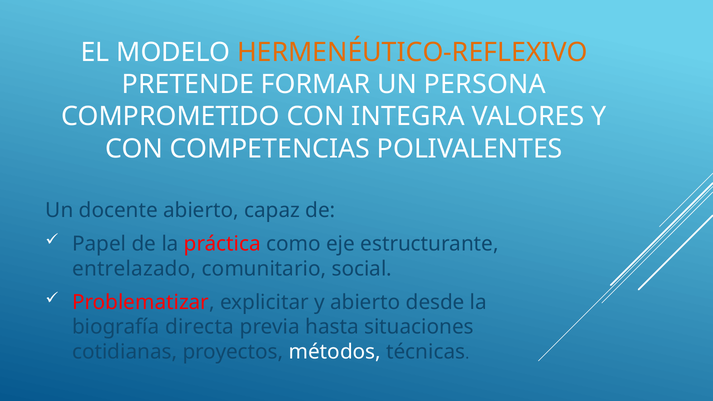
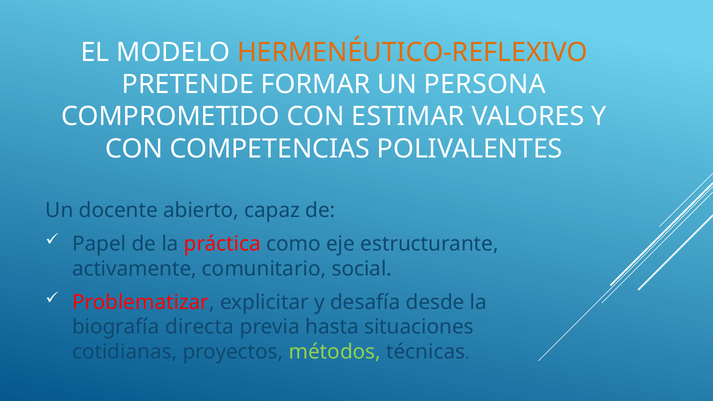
INTEGRA: INTEGRA -> ESTIMAR
entrelazado: entrelazado -> activamente
y abierto: abierto -> desafía
métodos colour: white -> light green
